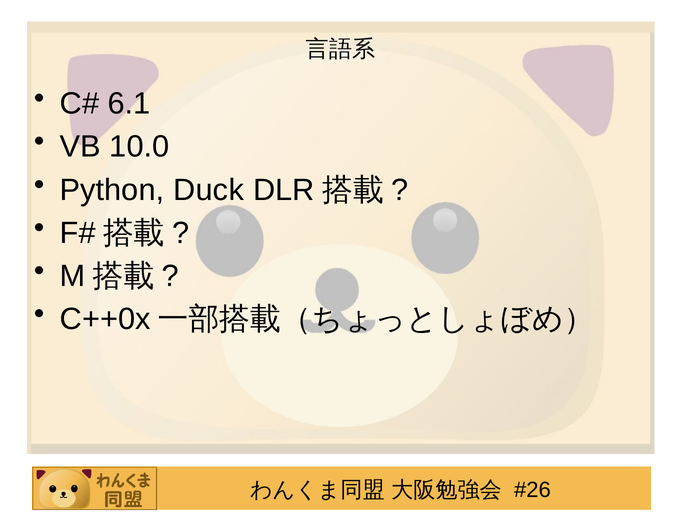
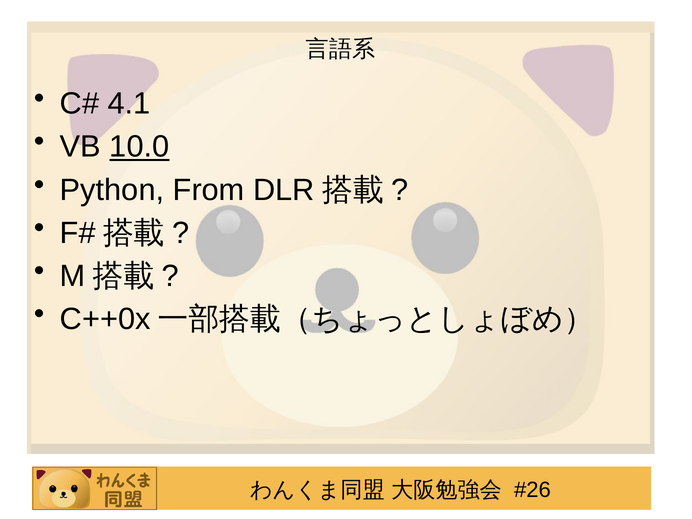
6.1: 6.1 -> 4.1
10.0 underline: none -> present
Duck: Duck -> From
